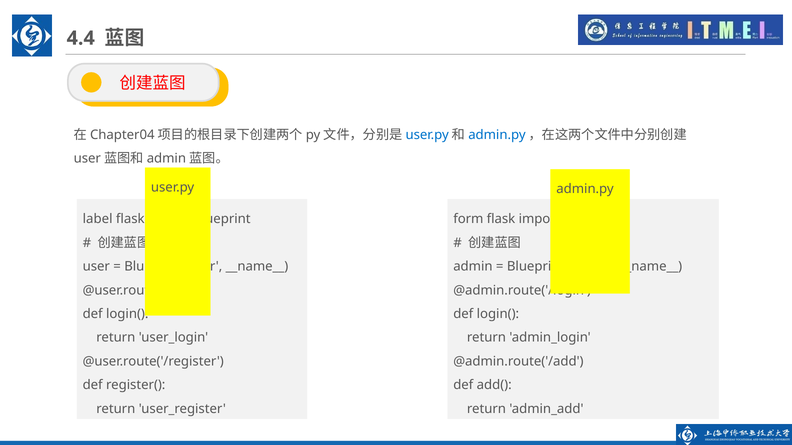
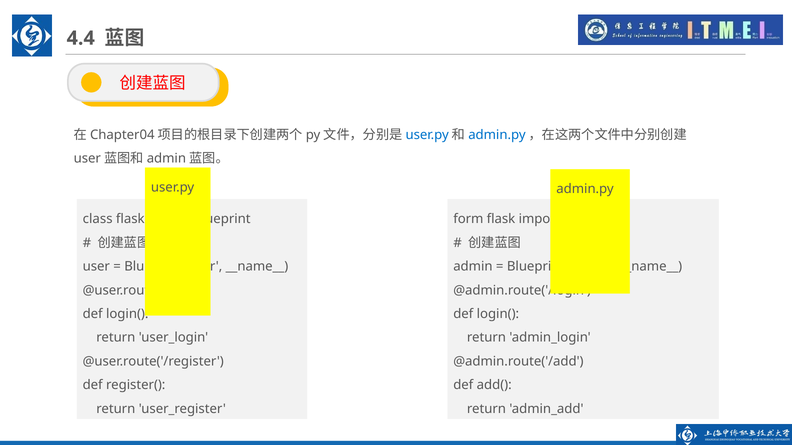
label: label -> class
